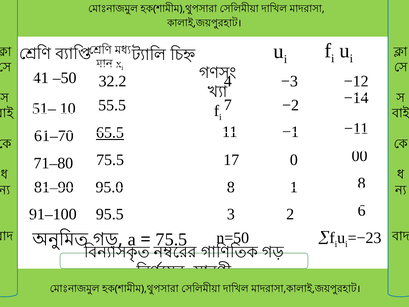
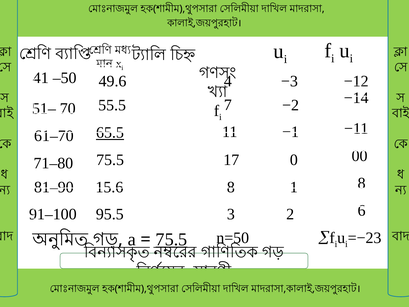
32.2: 32.2 -> 49.6
10: 10 -> 70
95.0: 95.0 -> 15.6
75.5 at (172, 239) underline: none -> present
